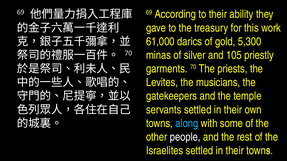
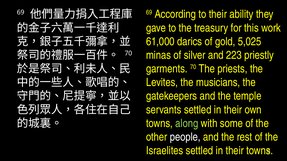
5,300: 5,300 -> 5,025
105: 105 -> 223
along colour: light blue -> light green
